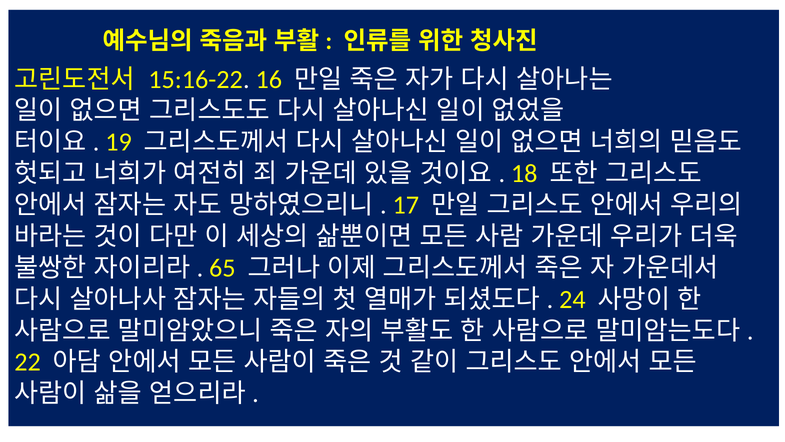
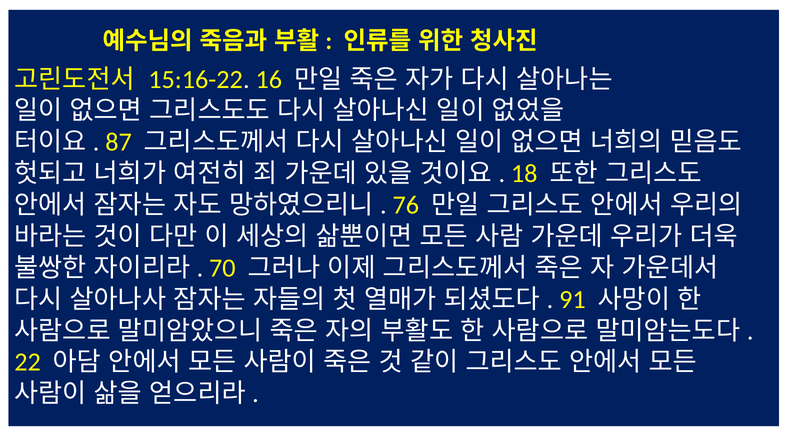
19: 19 -> 87
17: 17 -> 76
65: 65 -> 70
24: 24 -> 91
